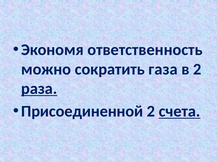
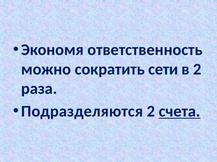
газа: газа -> сети
раза underline: present -> none
Присоединенной: Присоединенной -> Подразделяются
